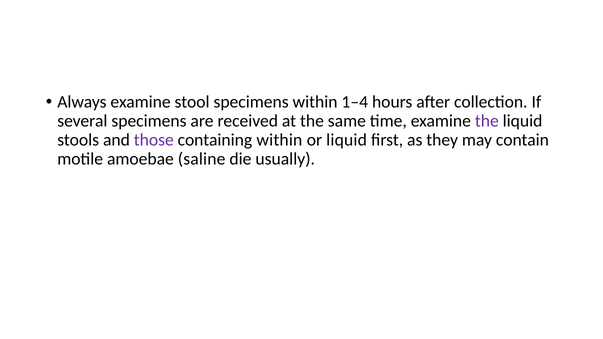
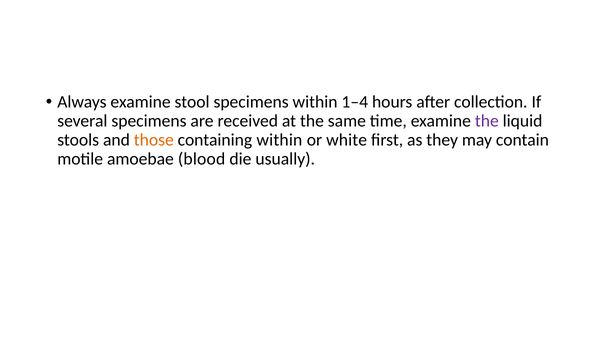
those colour: purple -> orange
or liquid: liquid -> white
saline: saline -> blood
